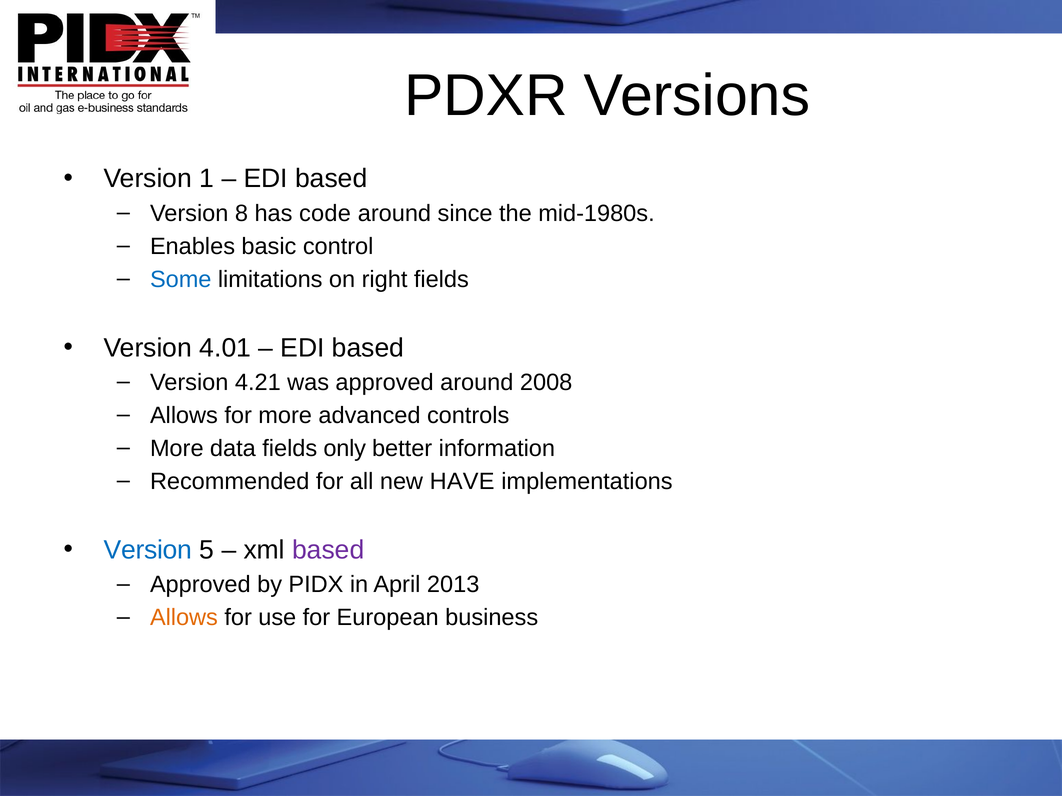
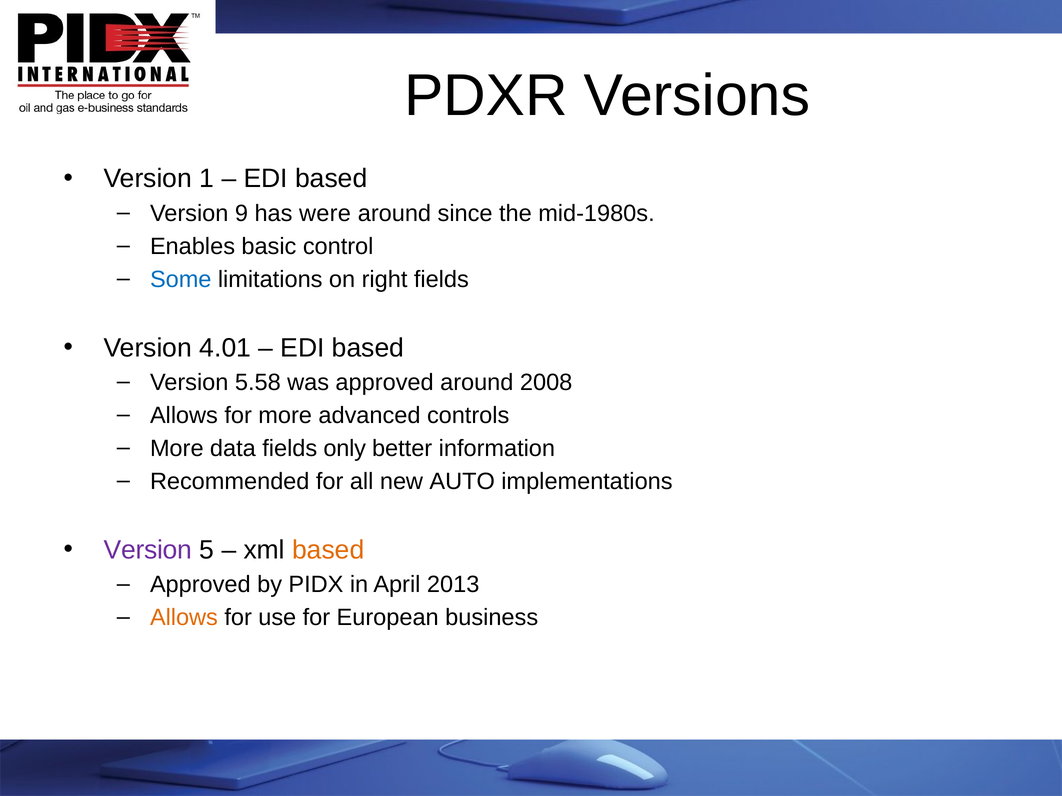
8: 8 -> 9
code: code -> were
4.21: 4.21 -> 5.58
HAVE: HAVE -> AUTO
Version at (148, 550) colour: blue -> purple
based at (328, 550) colour: purple -> orange
